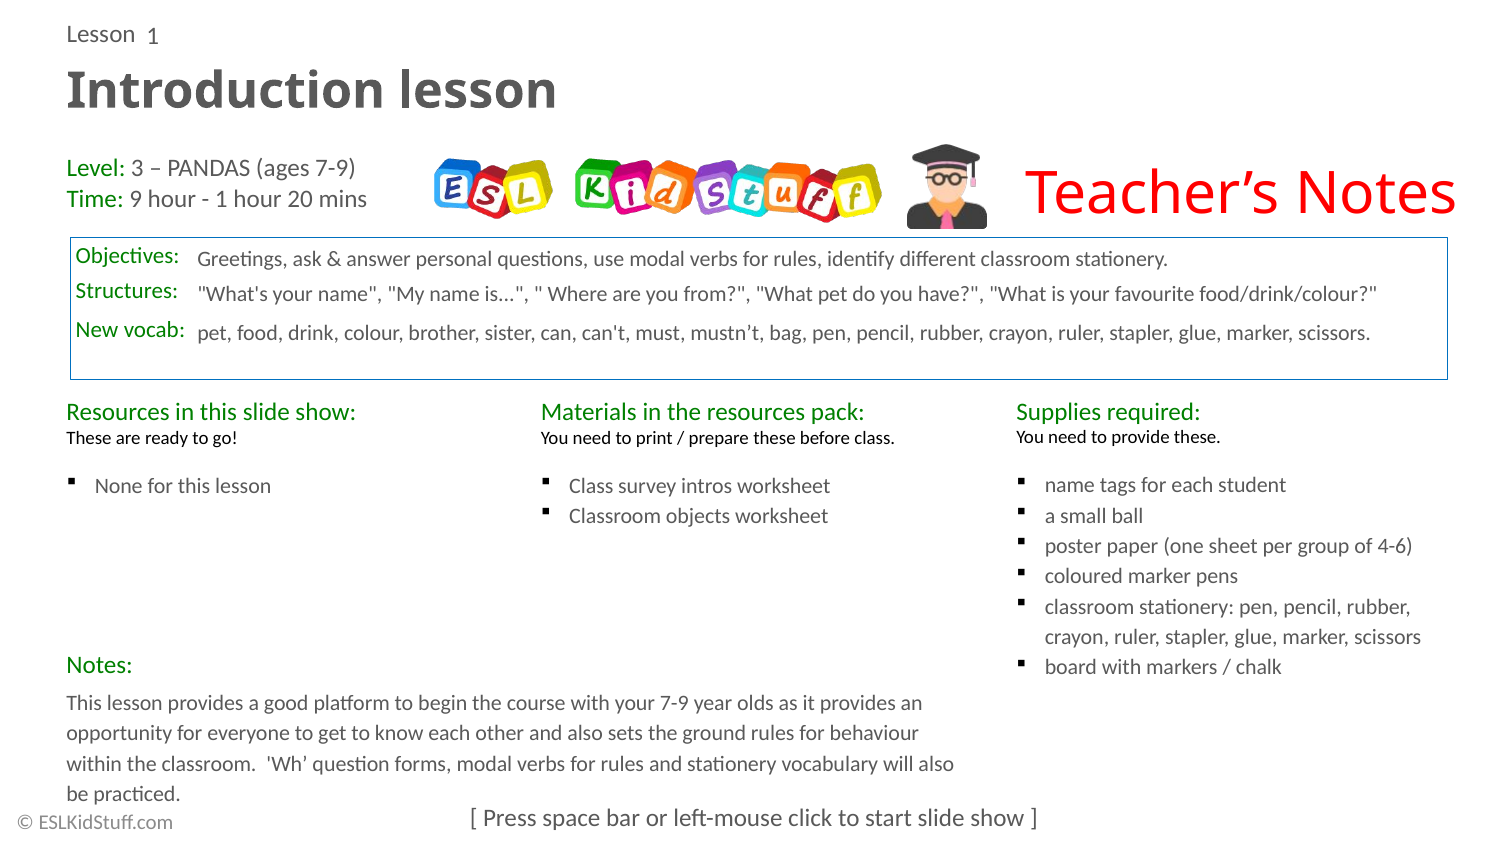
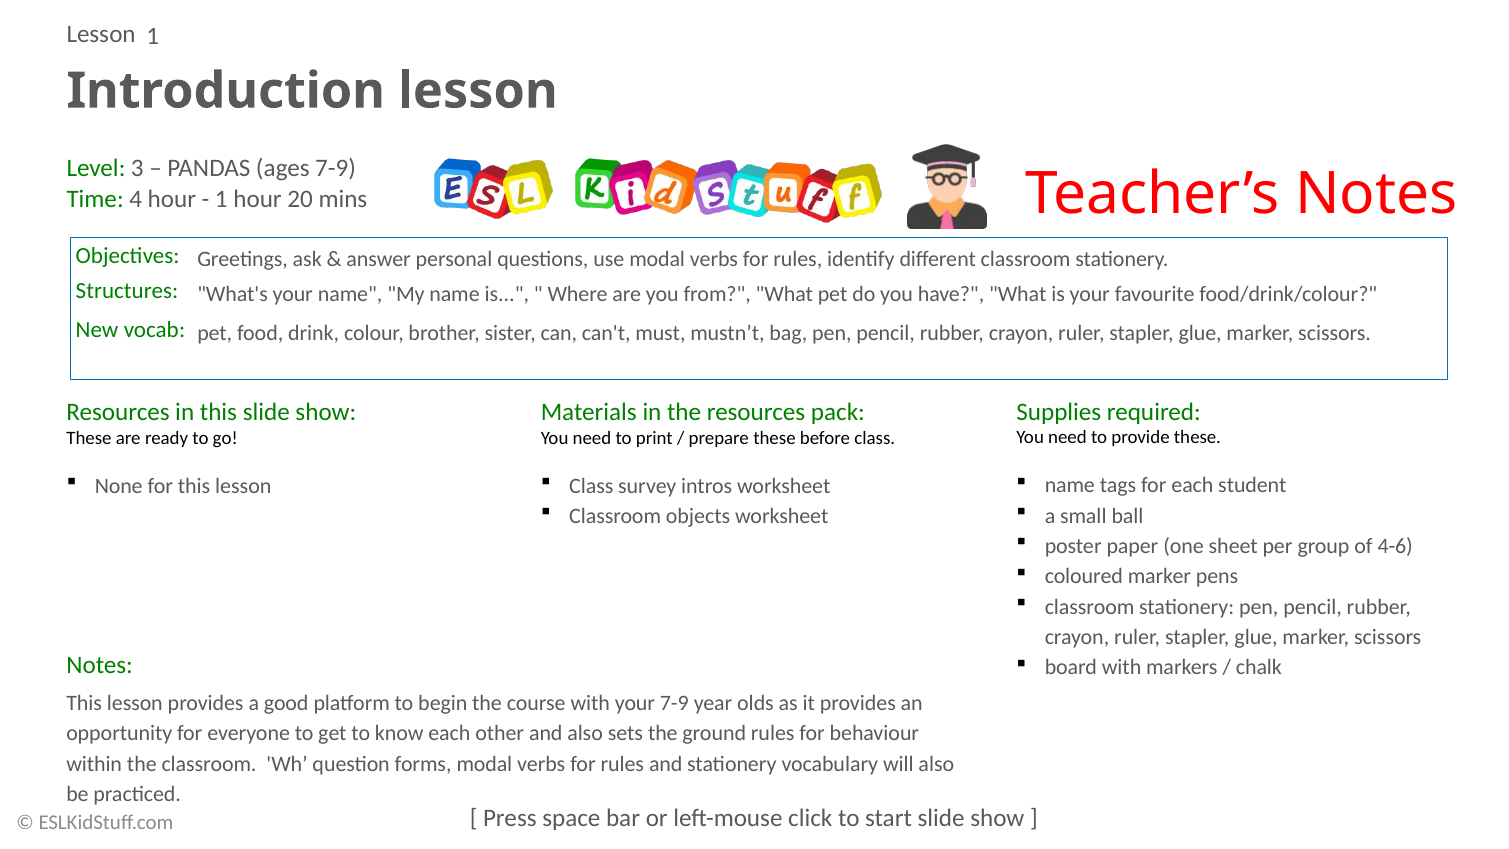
9: 9 -> 4
